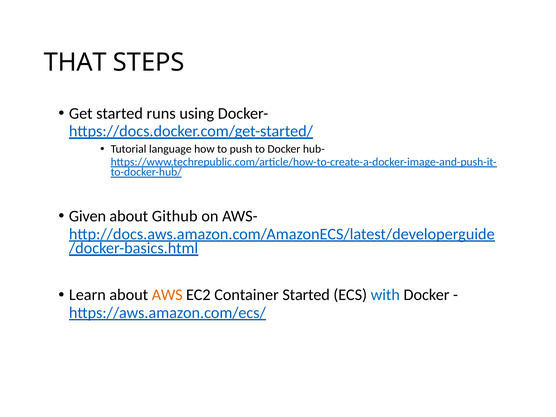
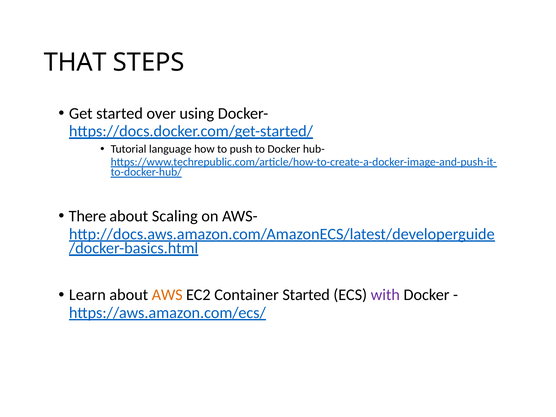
runs: runs -> over
Given: Given -> There
Github: Github -> Scaling
with colour: blue -> purple
